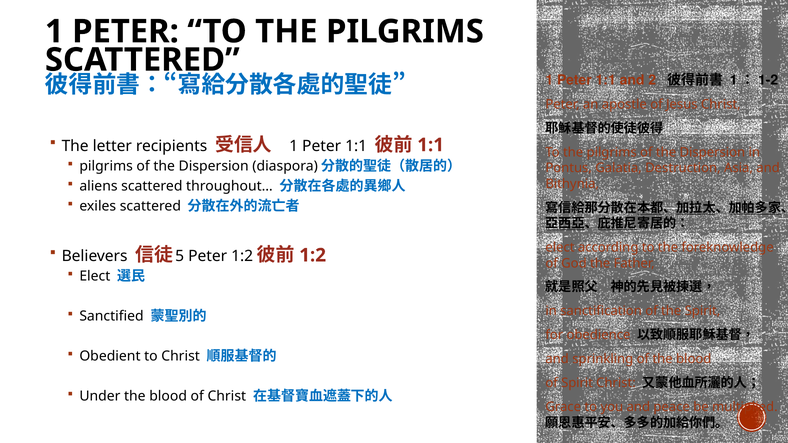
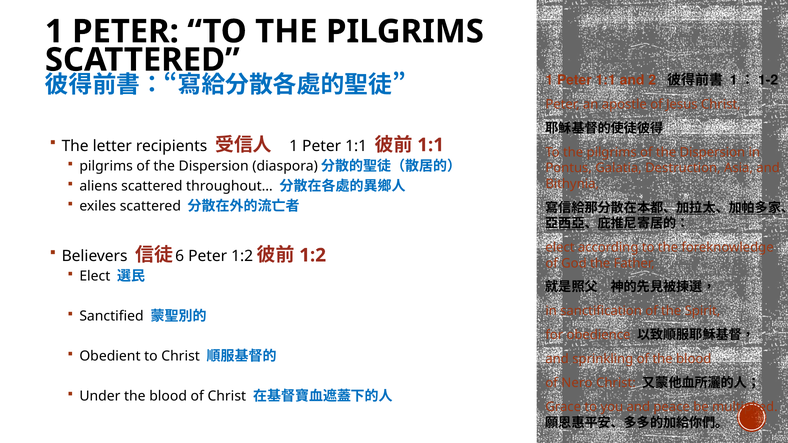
5: 5 -> 6
of Spirit: Spirit -> Nero
